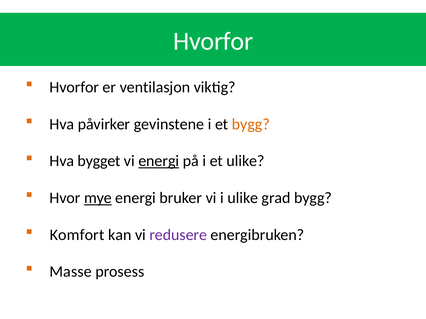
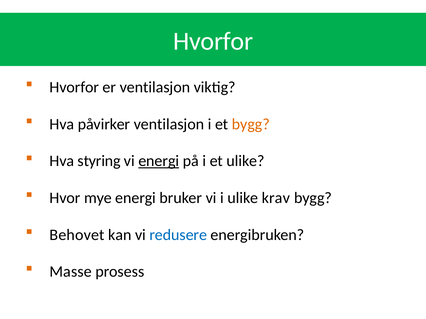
påvirker gevinstene: gevinstene -> ventilasjon
bygget: bygget -> styring
mye underline: present -> none
grad: grad -> krav
Komfort: Komfort -> Behovet
redusere colour: purple -> blue
